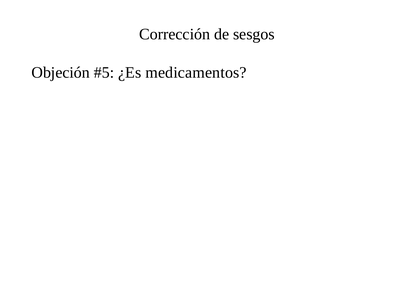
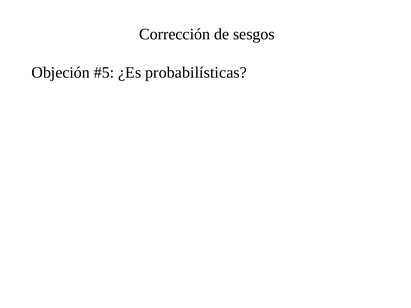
medicamentos: medicamentos -> probabilísticas
